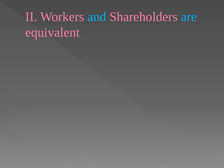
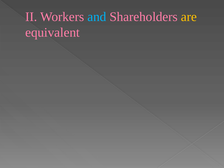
are colour: light blue -> yellow
